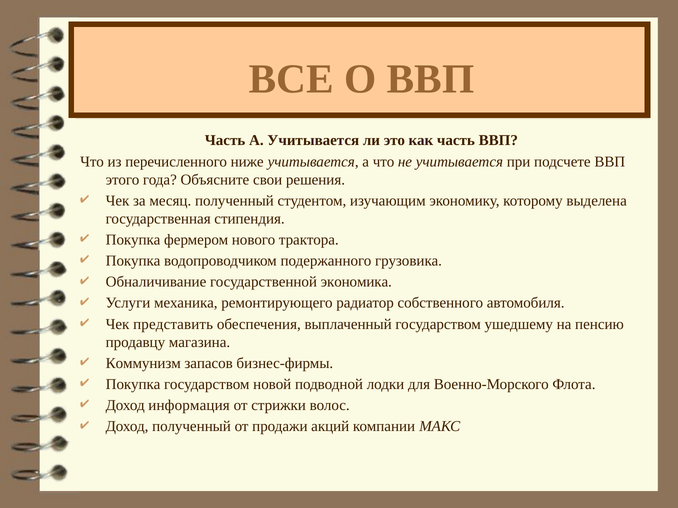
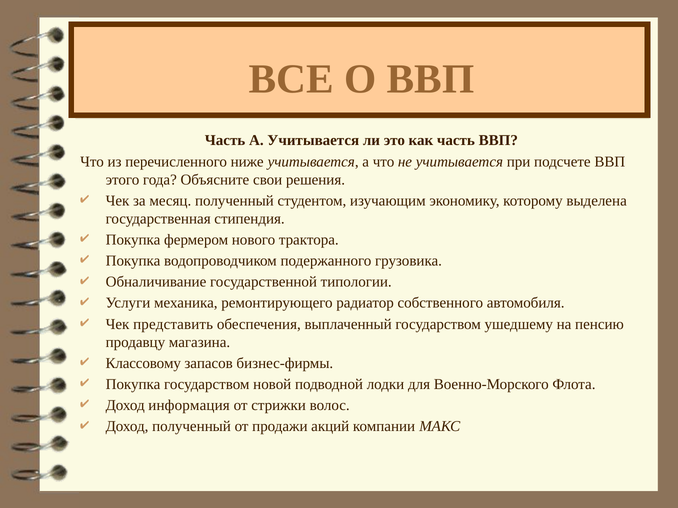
экономика: экономика -> типологии
Коммунизм: Коммунизм -> Классовому
